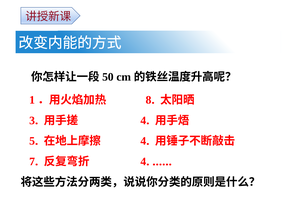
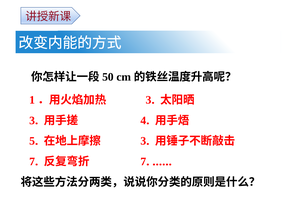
8 at (149, 100): 8 -> 3
4 at (143, 141): 4 -> 3
4 at (143, 162): 4 -> 7
